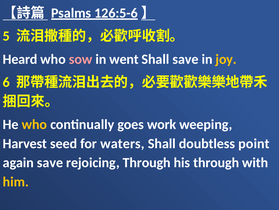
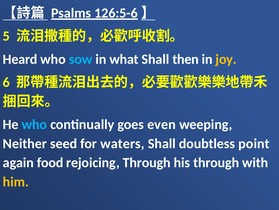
sow colour: pink -> light blue
went: went -> what
Shall save: save -> then
who at (34, 124) colour: yellow -> light blue
work: work -> even
Harvest: Harvest -> Neither
again save: save -> food
